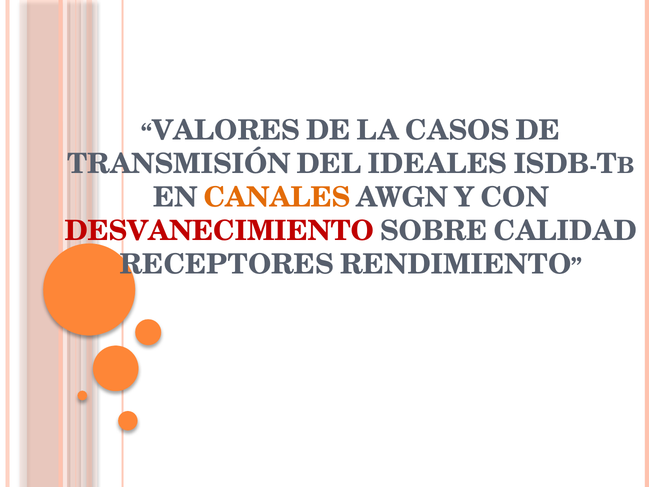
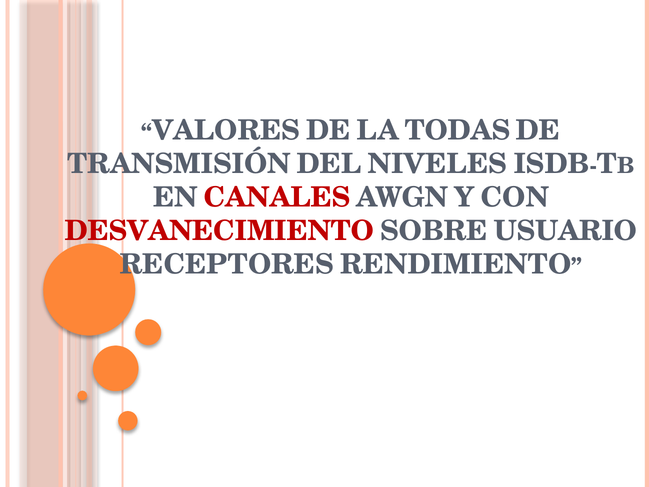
CASOS: CASOS -> TODAS
IDEALES: IDEALES -> NIVELES
CANALES colour: orange -> red
CALIDAD: CALIDAD -> USUARIO
